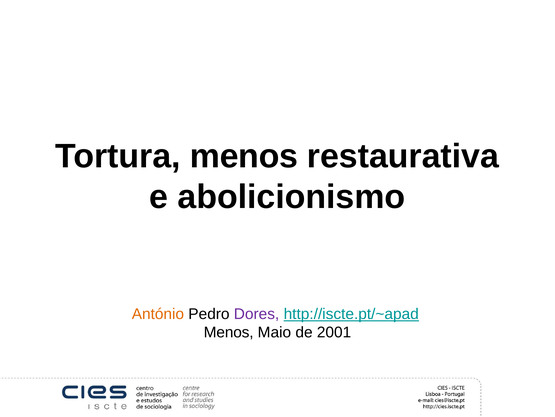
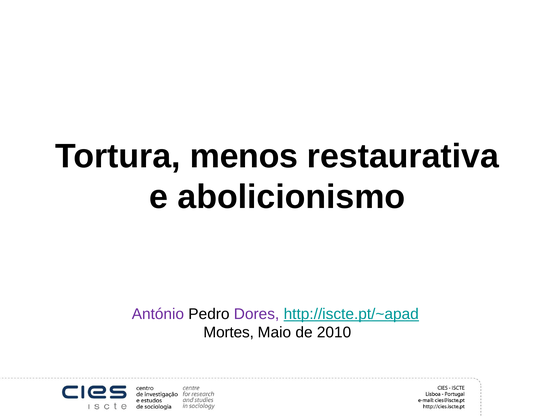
António colour: orange -> purple
Menos at (229, 332): Menos -> Mortes
2001: 2001 -> 2010
